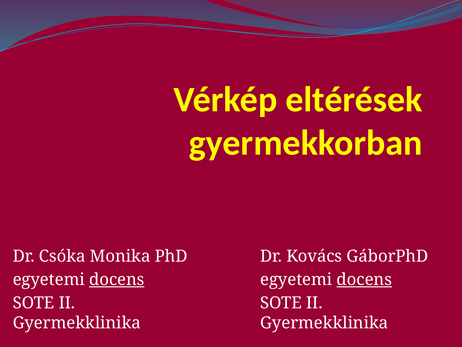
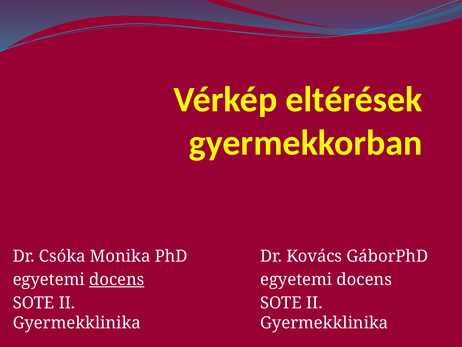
docens at (364, 279) underline: present -> none
